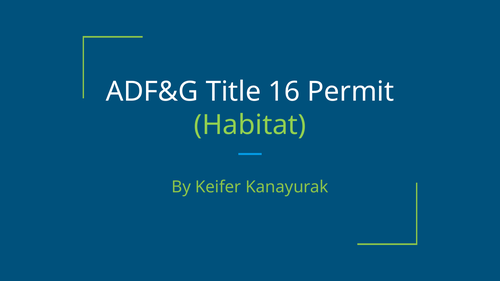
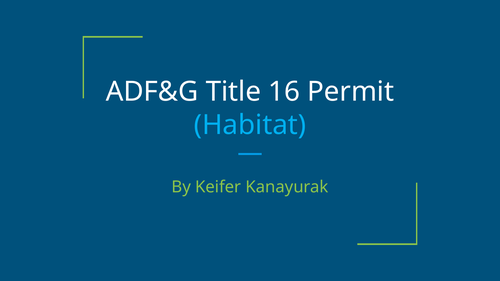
Habitat colour: light green -> light blue
